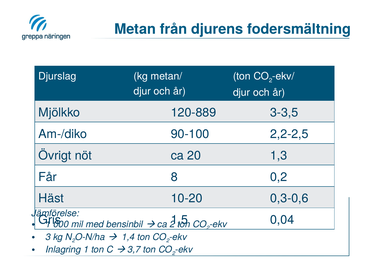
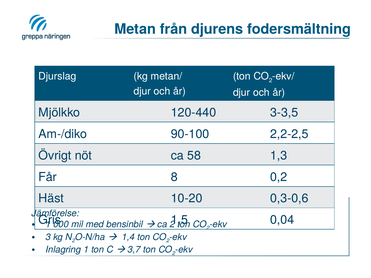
120-889: 120-889 -> 120-440
20: 20 -> 58
